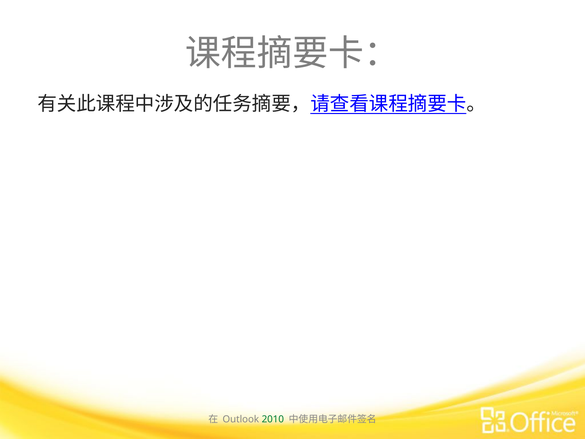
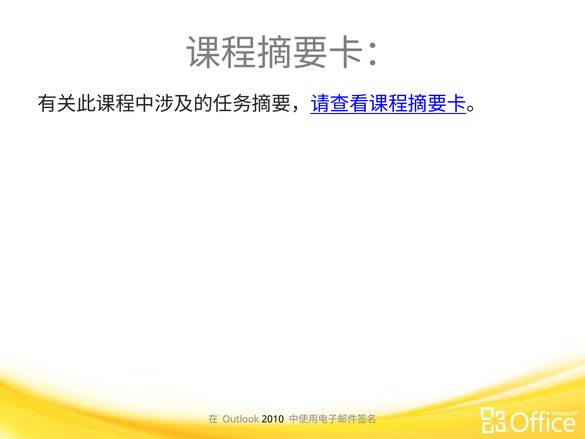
2010 colour: green -> black
